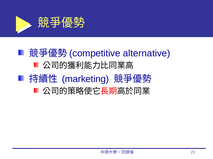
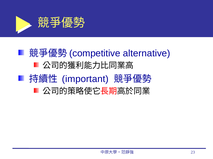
marketing: marketing -> important
